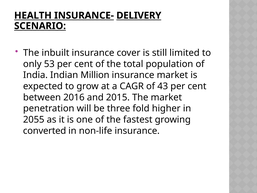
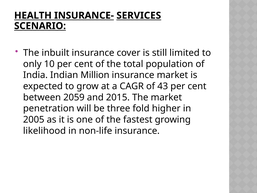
DELIVERY: DELIVERY -> SERVICES
53: 53 -> 10
2016: 2016 -> 2059
2055: 2055 -> 2005
converted: converted -> likelihood
